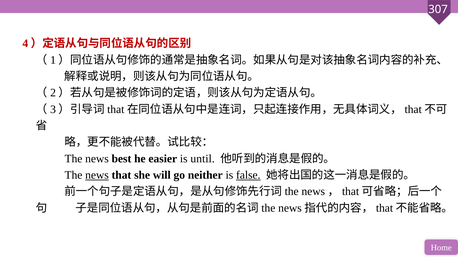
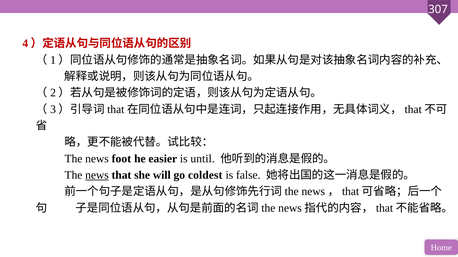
best: best -> foot
neither: neither -> coldest
false underline: present -> none
